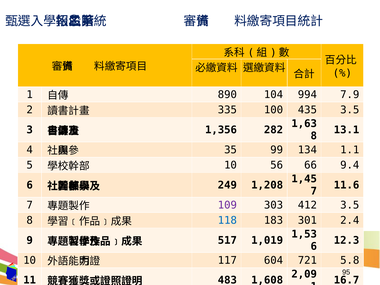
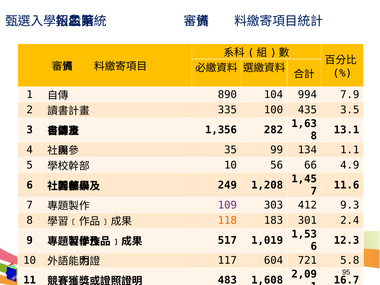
9.4: 9.4 -> 4.9
412 3.5: 3.5 -> 9.3
118 colour: blue -> orange
